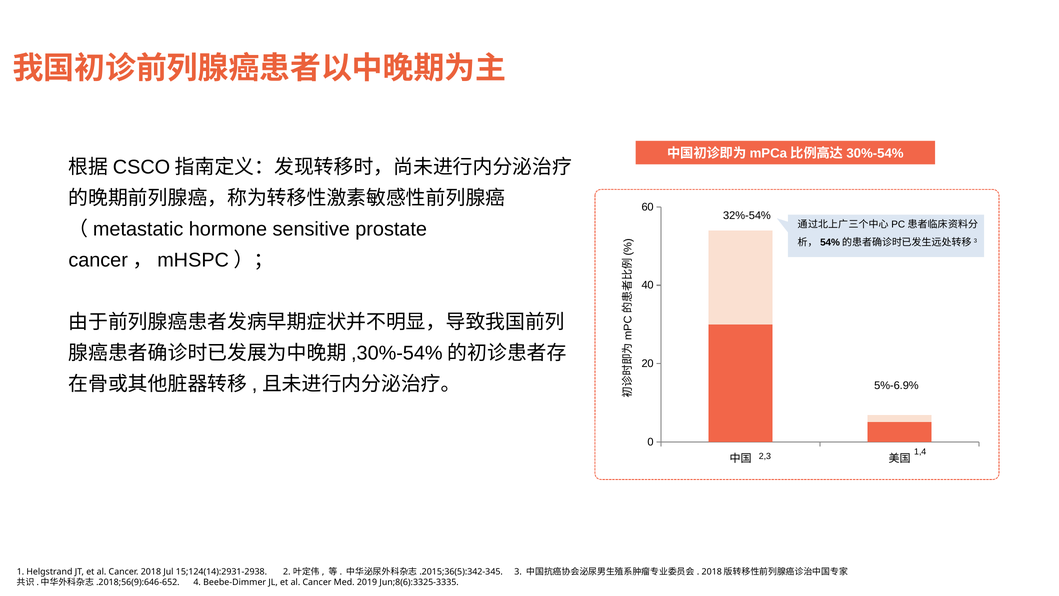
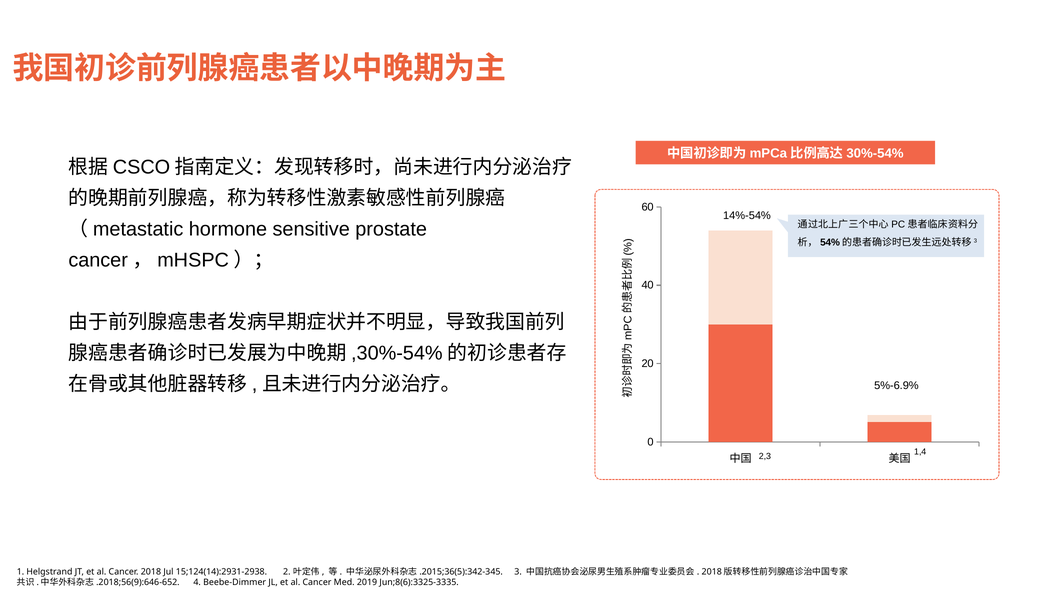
32%-54%: 32%-54% -> 14%-54%
